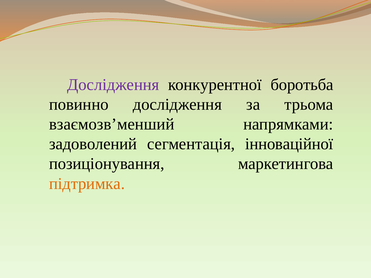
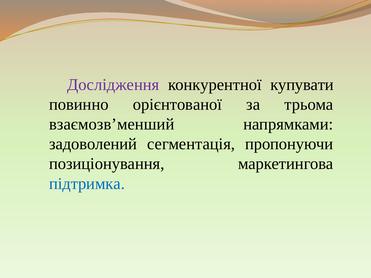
боротьба: боротьба -> купувати
повинно дослідження: дослідження -> орієнтованої
інноваційної: інноваційної -> пропонуючи
підтримка colour: orange -> blue
